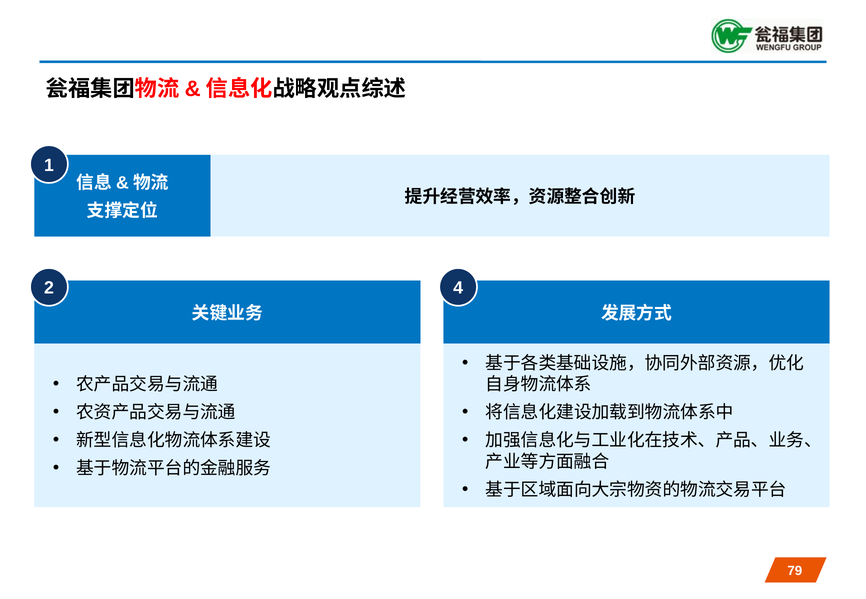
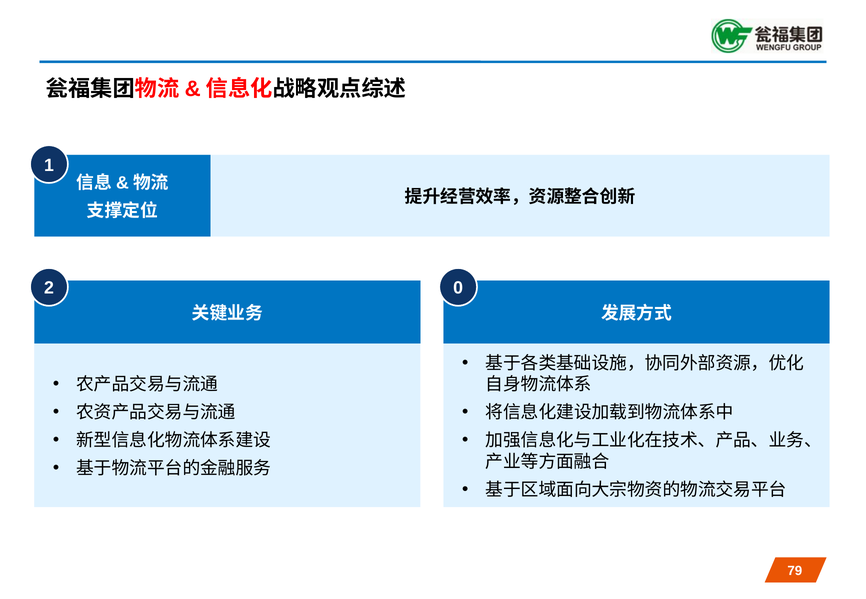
4: 4 -> 0
